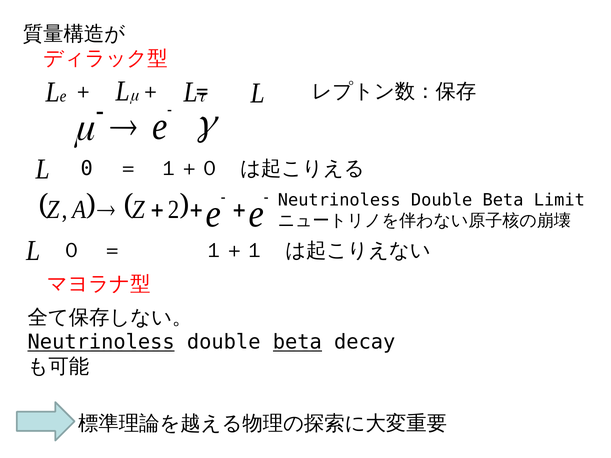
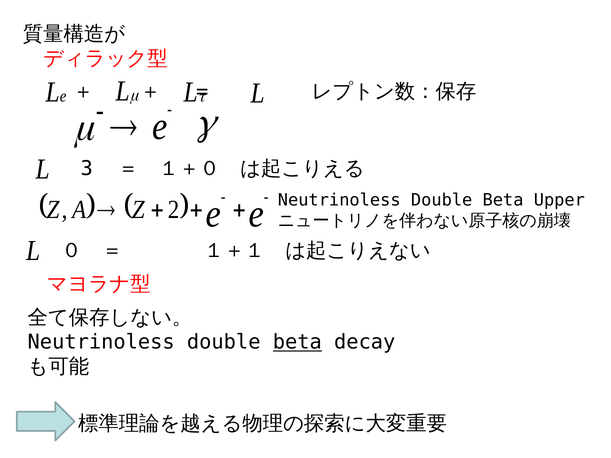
0: 0 -> 3
Limit: Limit -> Upper
Neutrinoless at (101, 342) underline: present -> none
